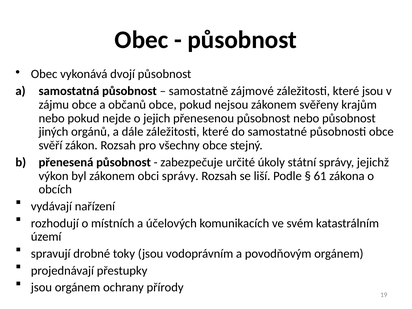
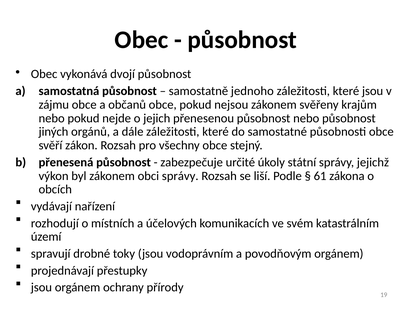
zájmové: zájmové -> jednoho
